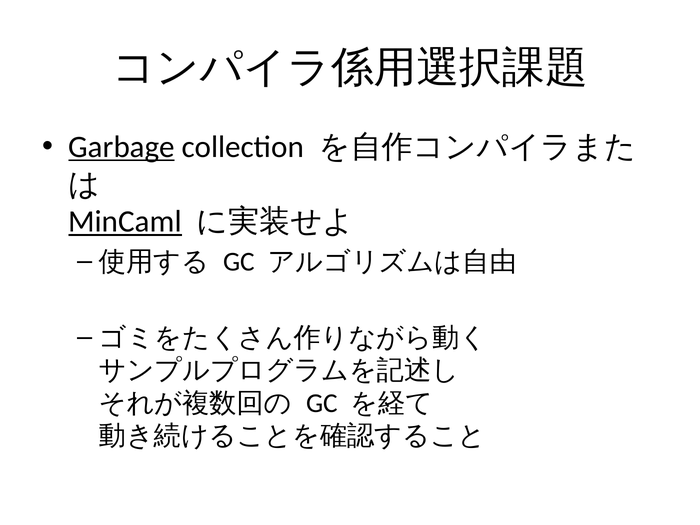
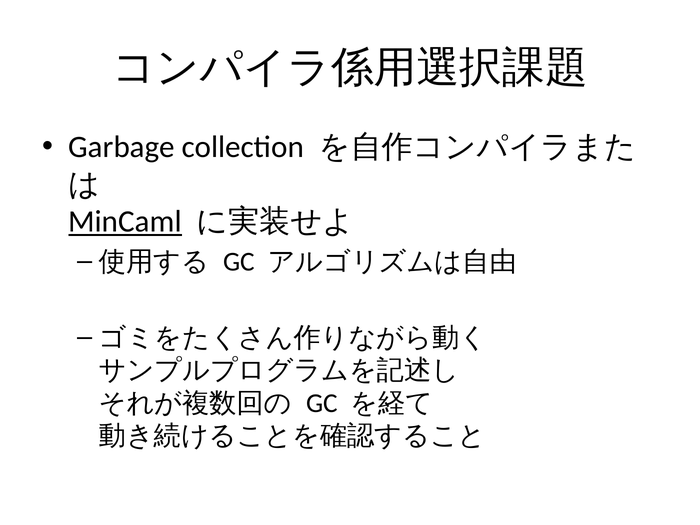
Garbage underline: present -> none
